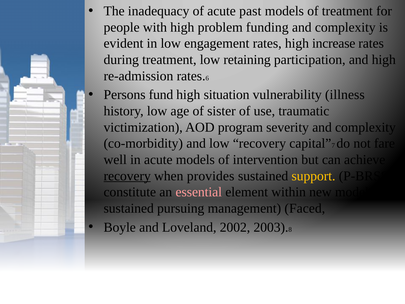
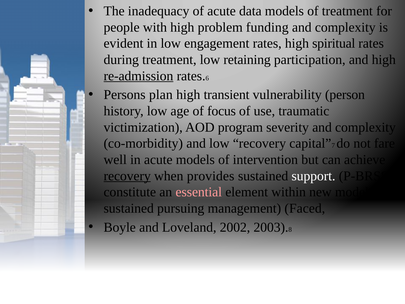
past: past -> data
increase: increase -> spiritual
re-admission underline: none -> present
fund: fund -> plan
situation: situation -> transient
illness: illness -> person
sister: sister -> focus
support colour: yellow -> white
